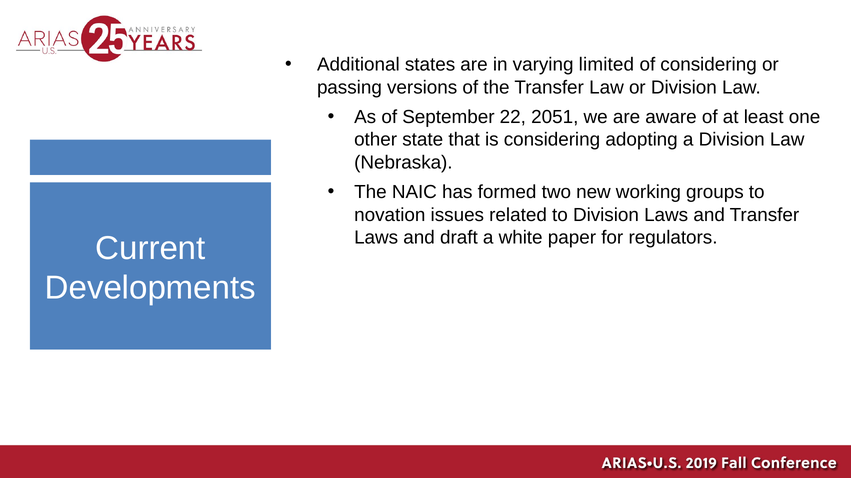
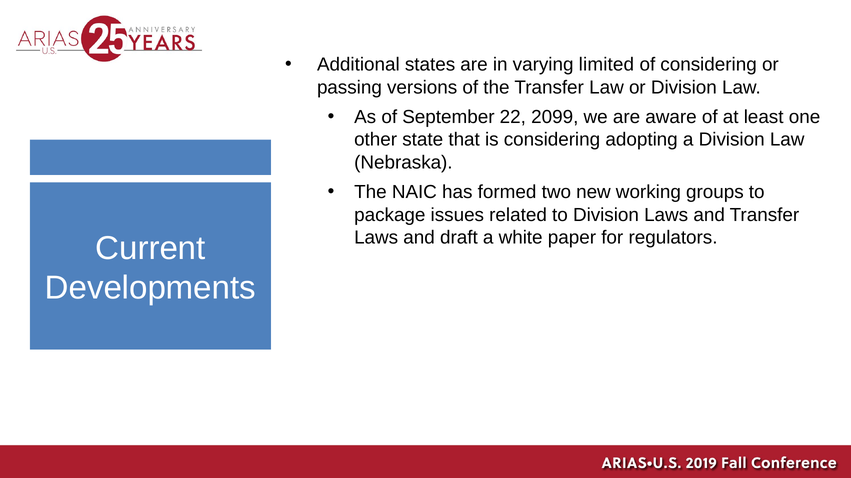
2051: 2051 -> 2099
novation: novation -> package
